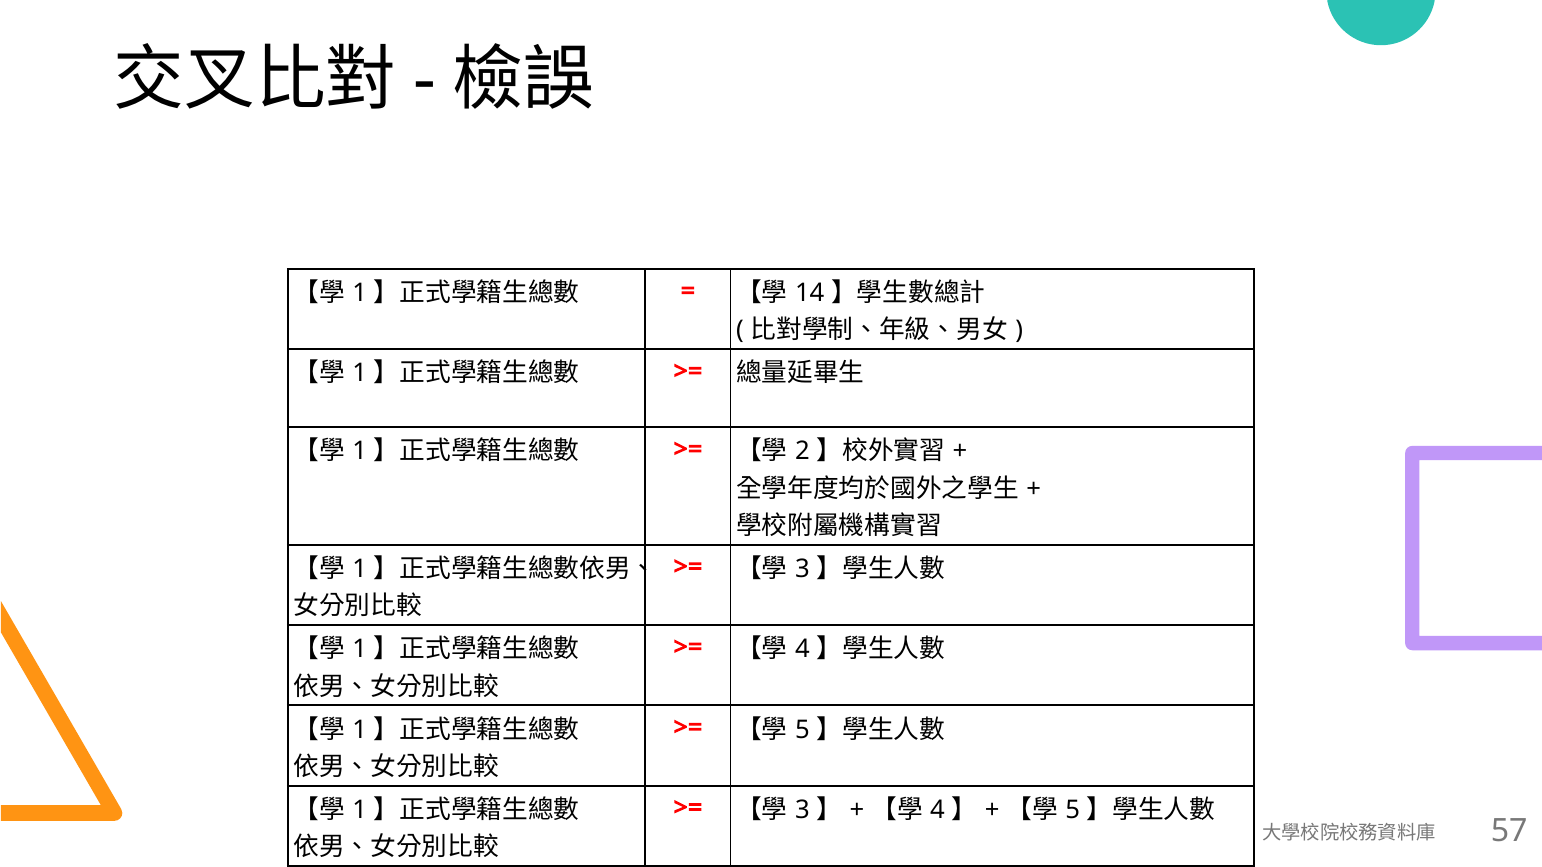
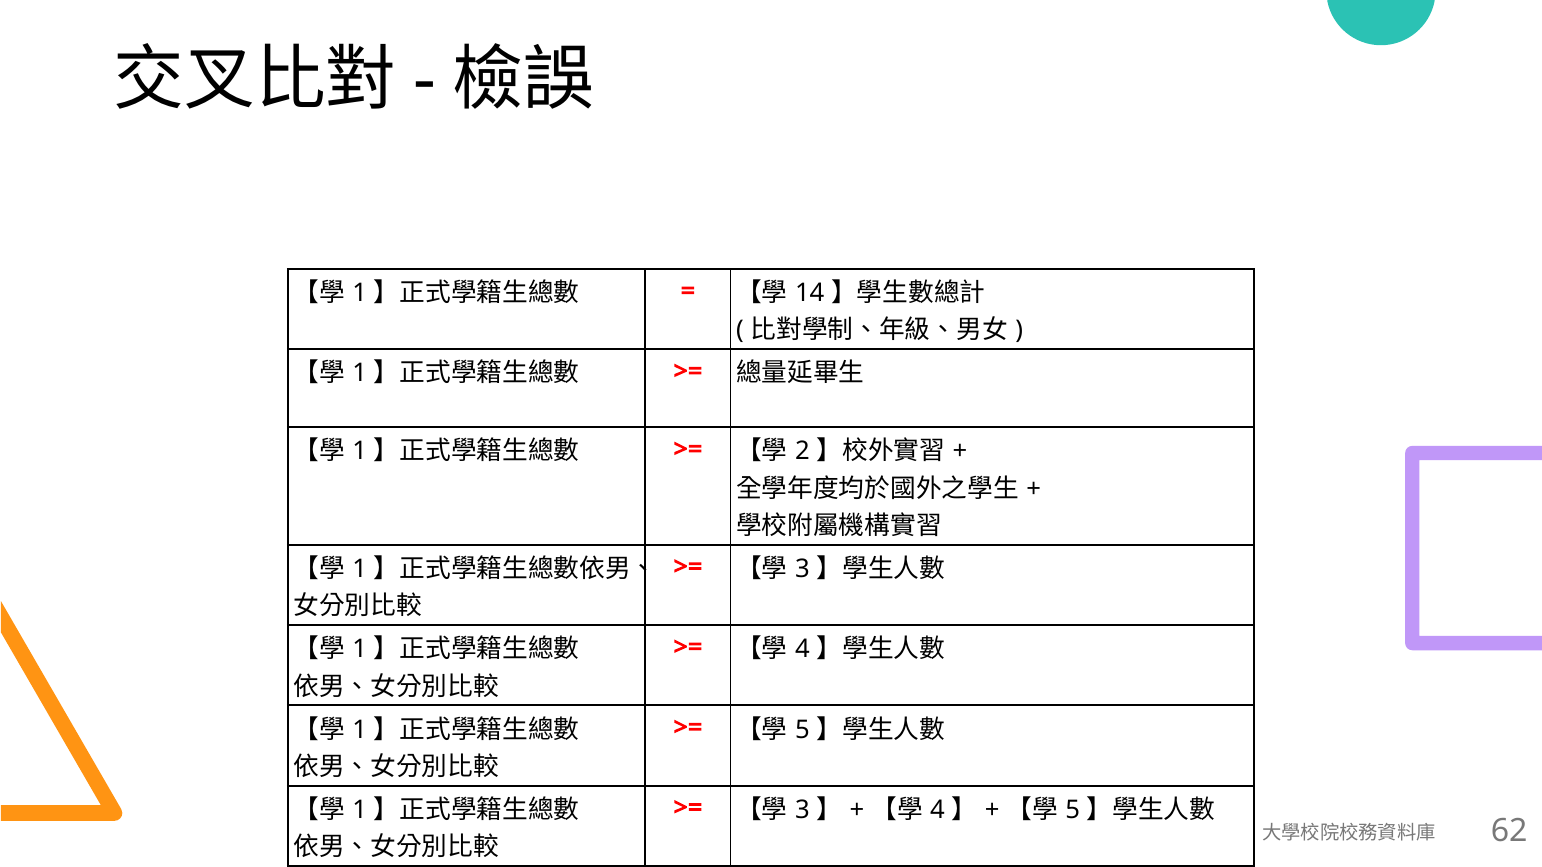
57: 57 -> 62
